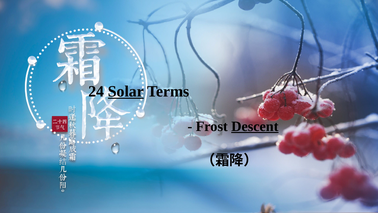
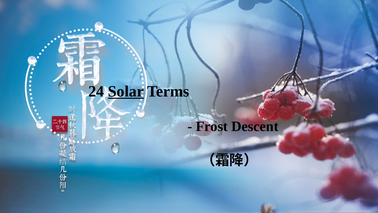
Descent underline: present -> none
